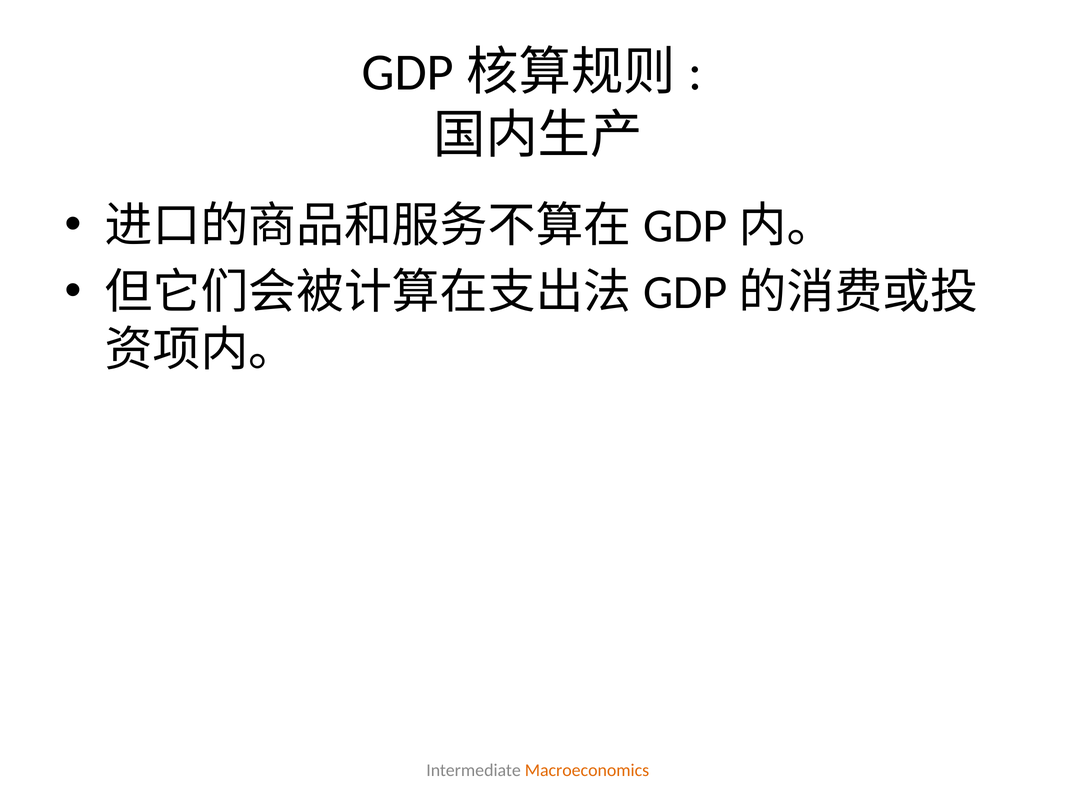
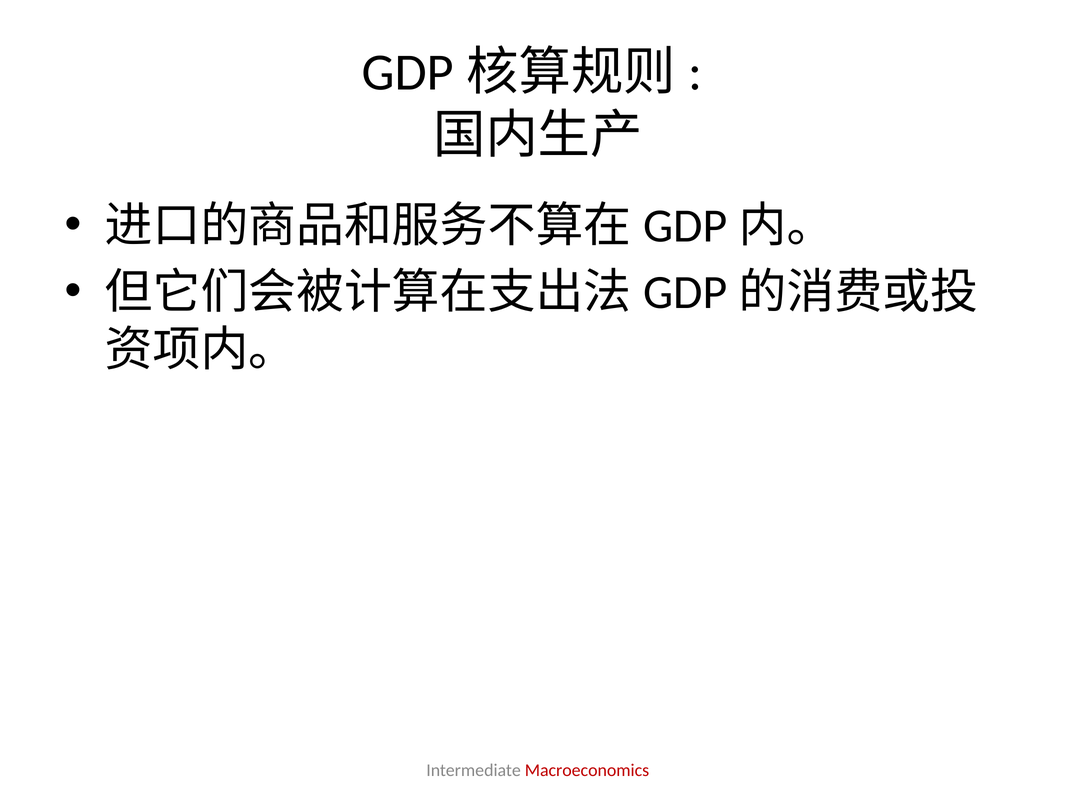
Macroeconomics colour: orange -> red
